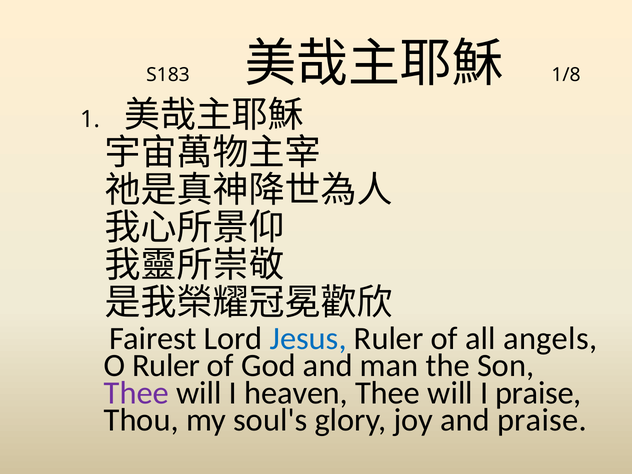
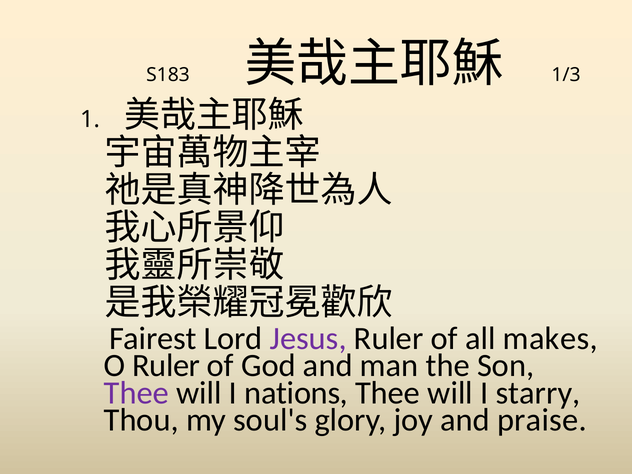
1/8: 1/8 -> 1/3
Jesus colour: blue -> purple
angels: angels -> makes
heaven: heaven -> nations
I praise: praise -> starry
